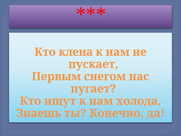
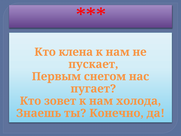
ищут: ищут -> зовет
